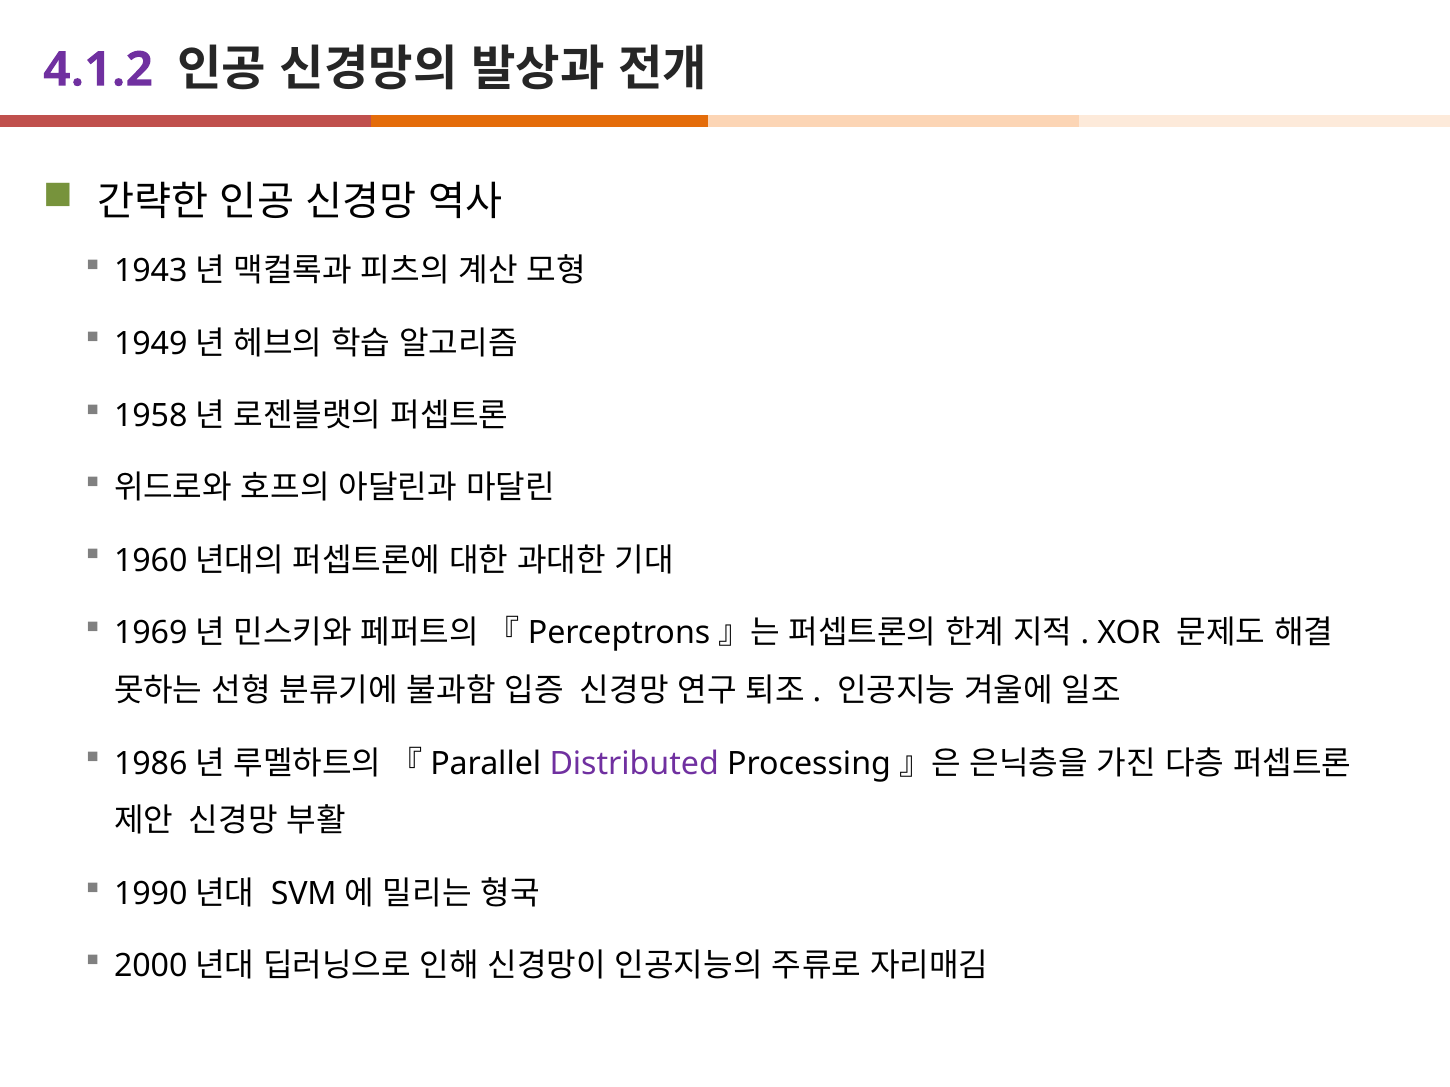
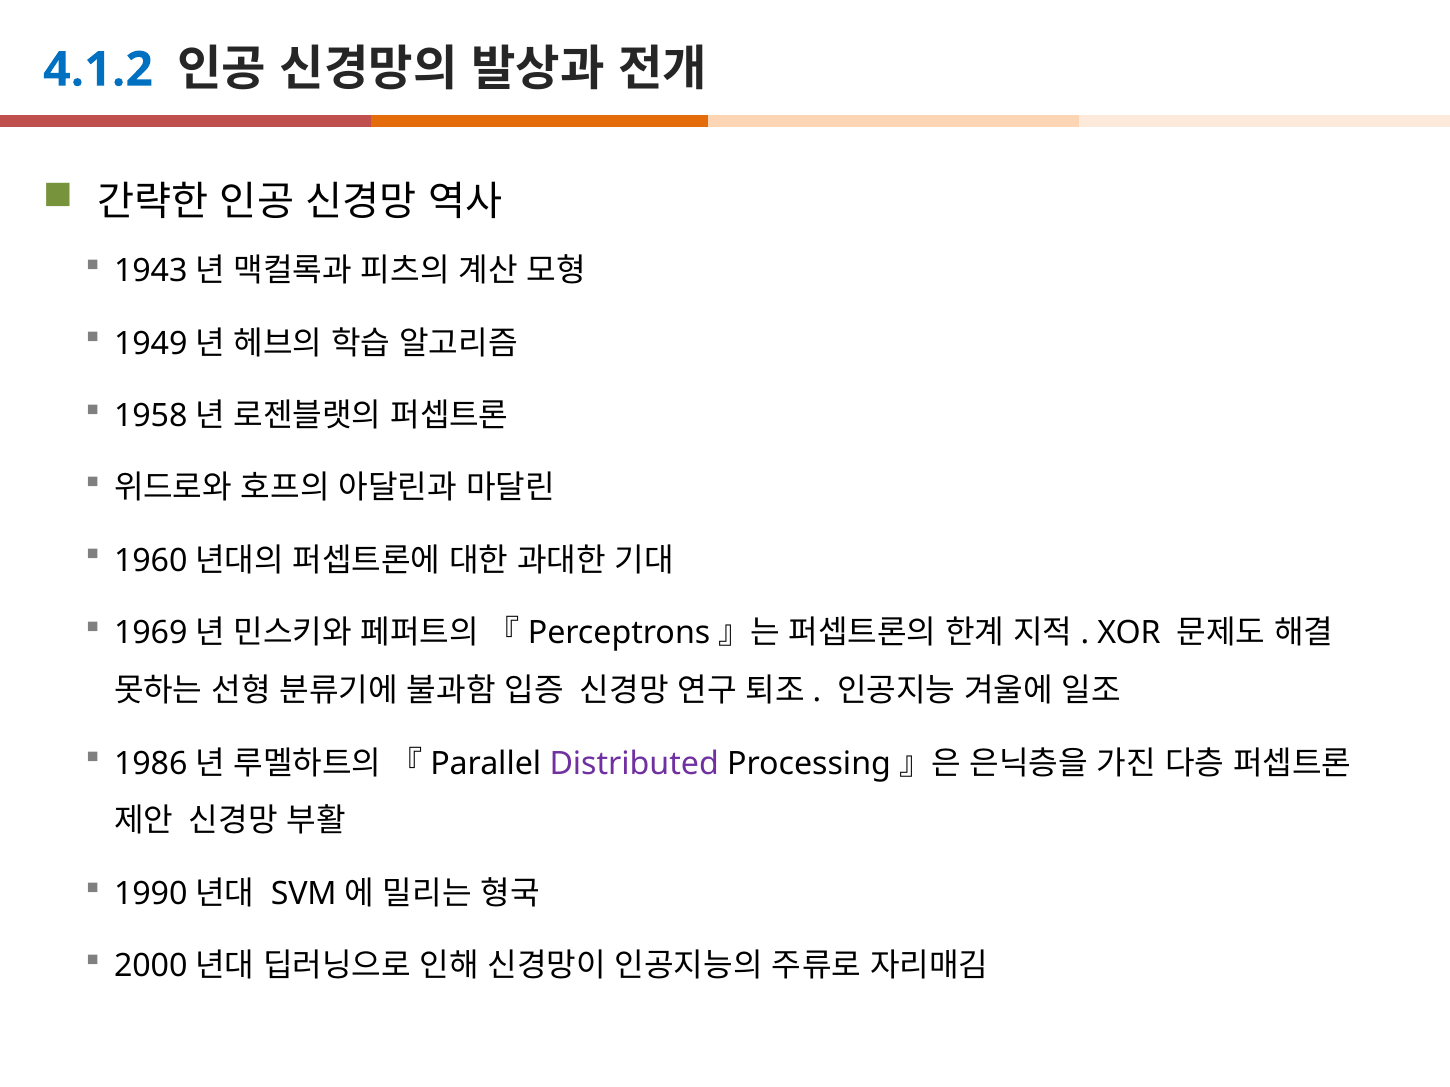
4.1.2 colour: purple -> blue
